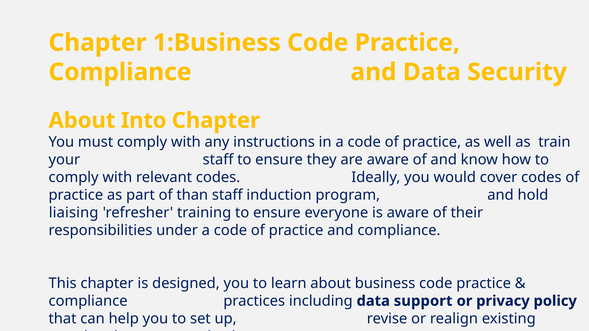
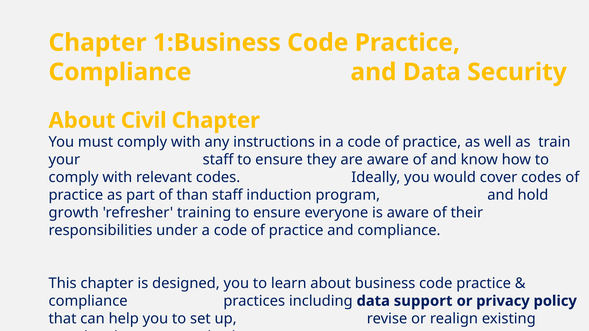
Into: Into -> Civil
liaising: liaising -> growth
